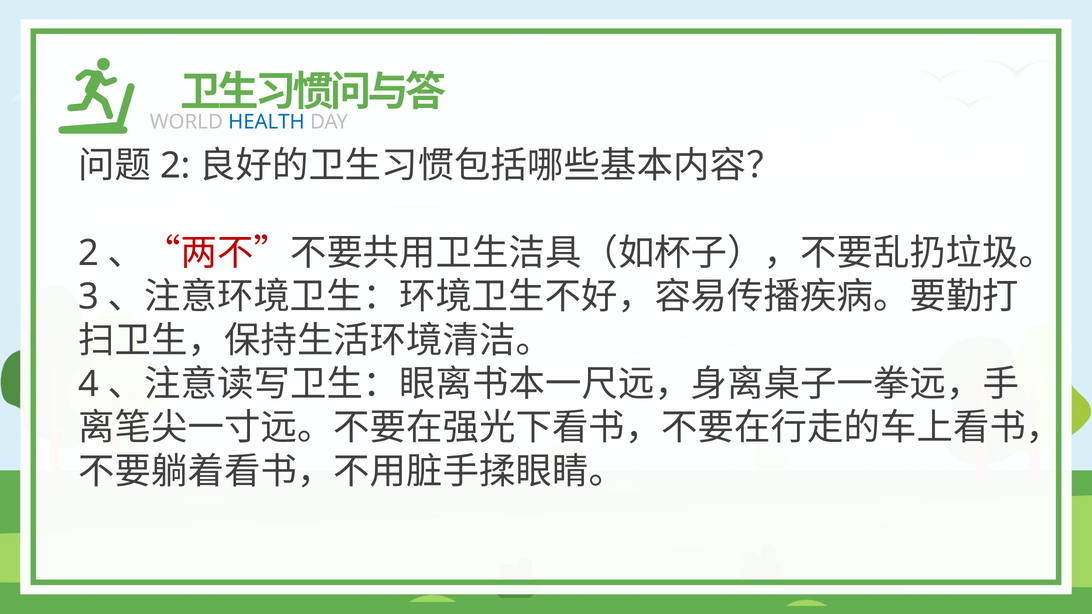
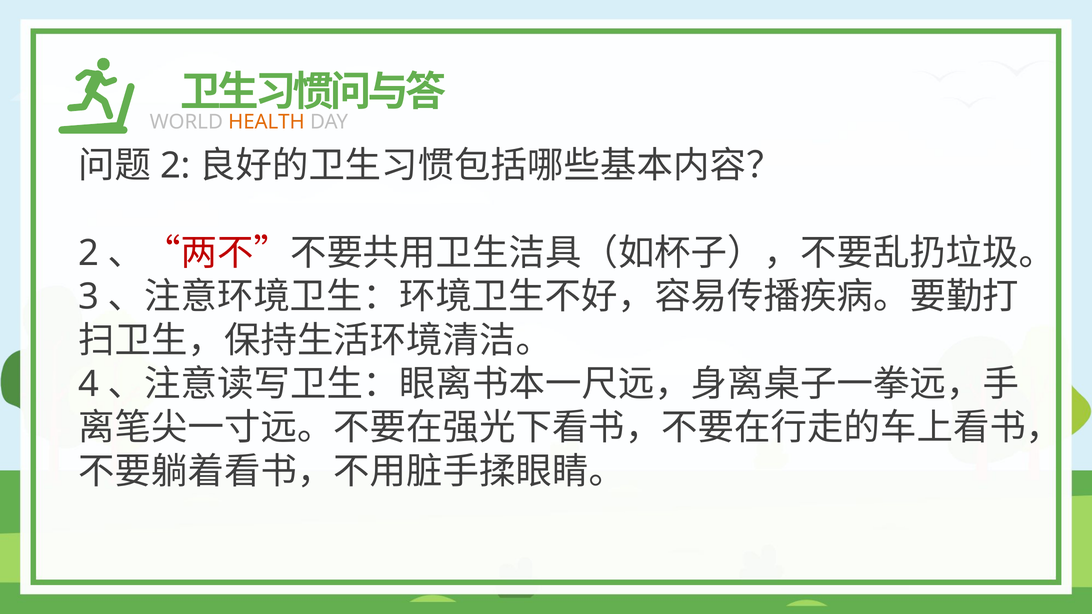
HEALTH colour: blue -> orange
